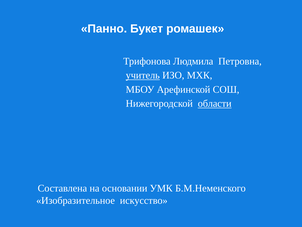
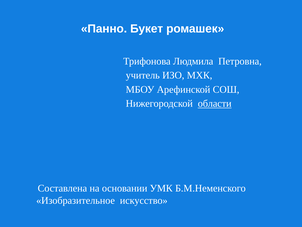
учитель underline: present -> none
